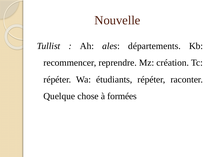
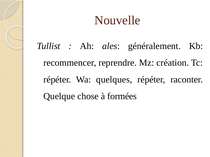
départements: départements -> généralement
étudiants: étudiants -> quelques
